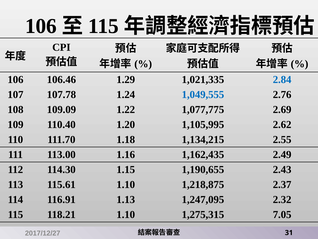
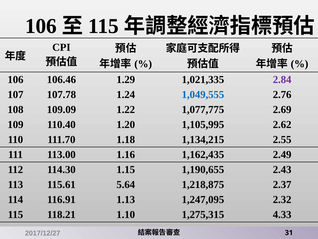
2.84 colour: blue -> purple
115.61 1.10: 1.10 -> 5.64
7.05: 7.05 -> 4.33
